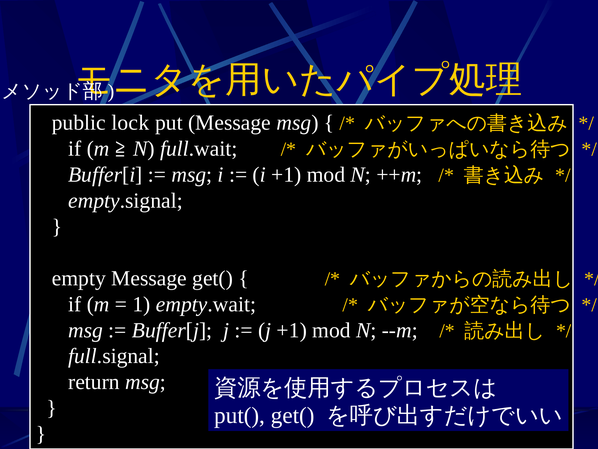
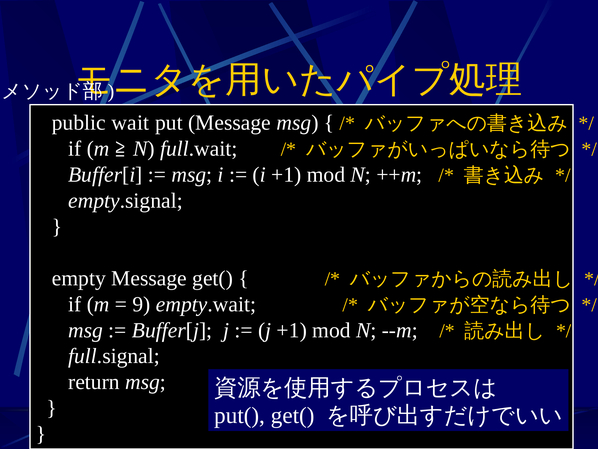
lock: lock -> wait
1: 1 -> 9
